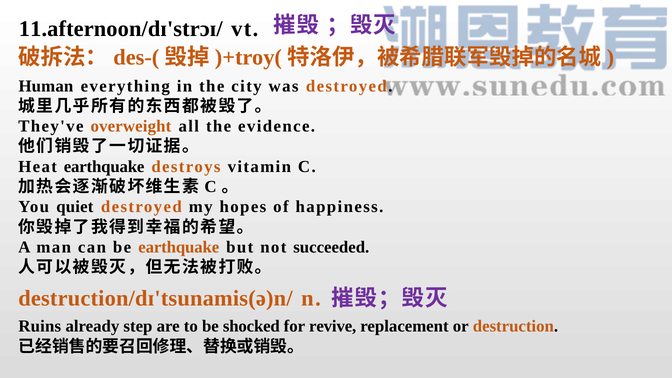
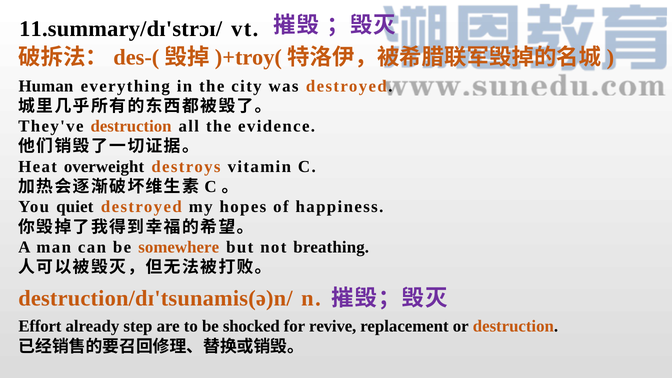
11.afternoon/dɪ'strɔɪ/: 11.afternoon/dɪ'strɔɪ/ -> 11.summary/dɪ'strɔɪ/
They've overweight: overweight -> destruction
Heat earthquake: earthquake -> overweight
be earthquake: earthquake -> somewhere
succeeded: succeeded -> breathing
Ruins: Ruins -> Effort
